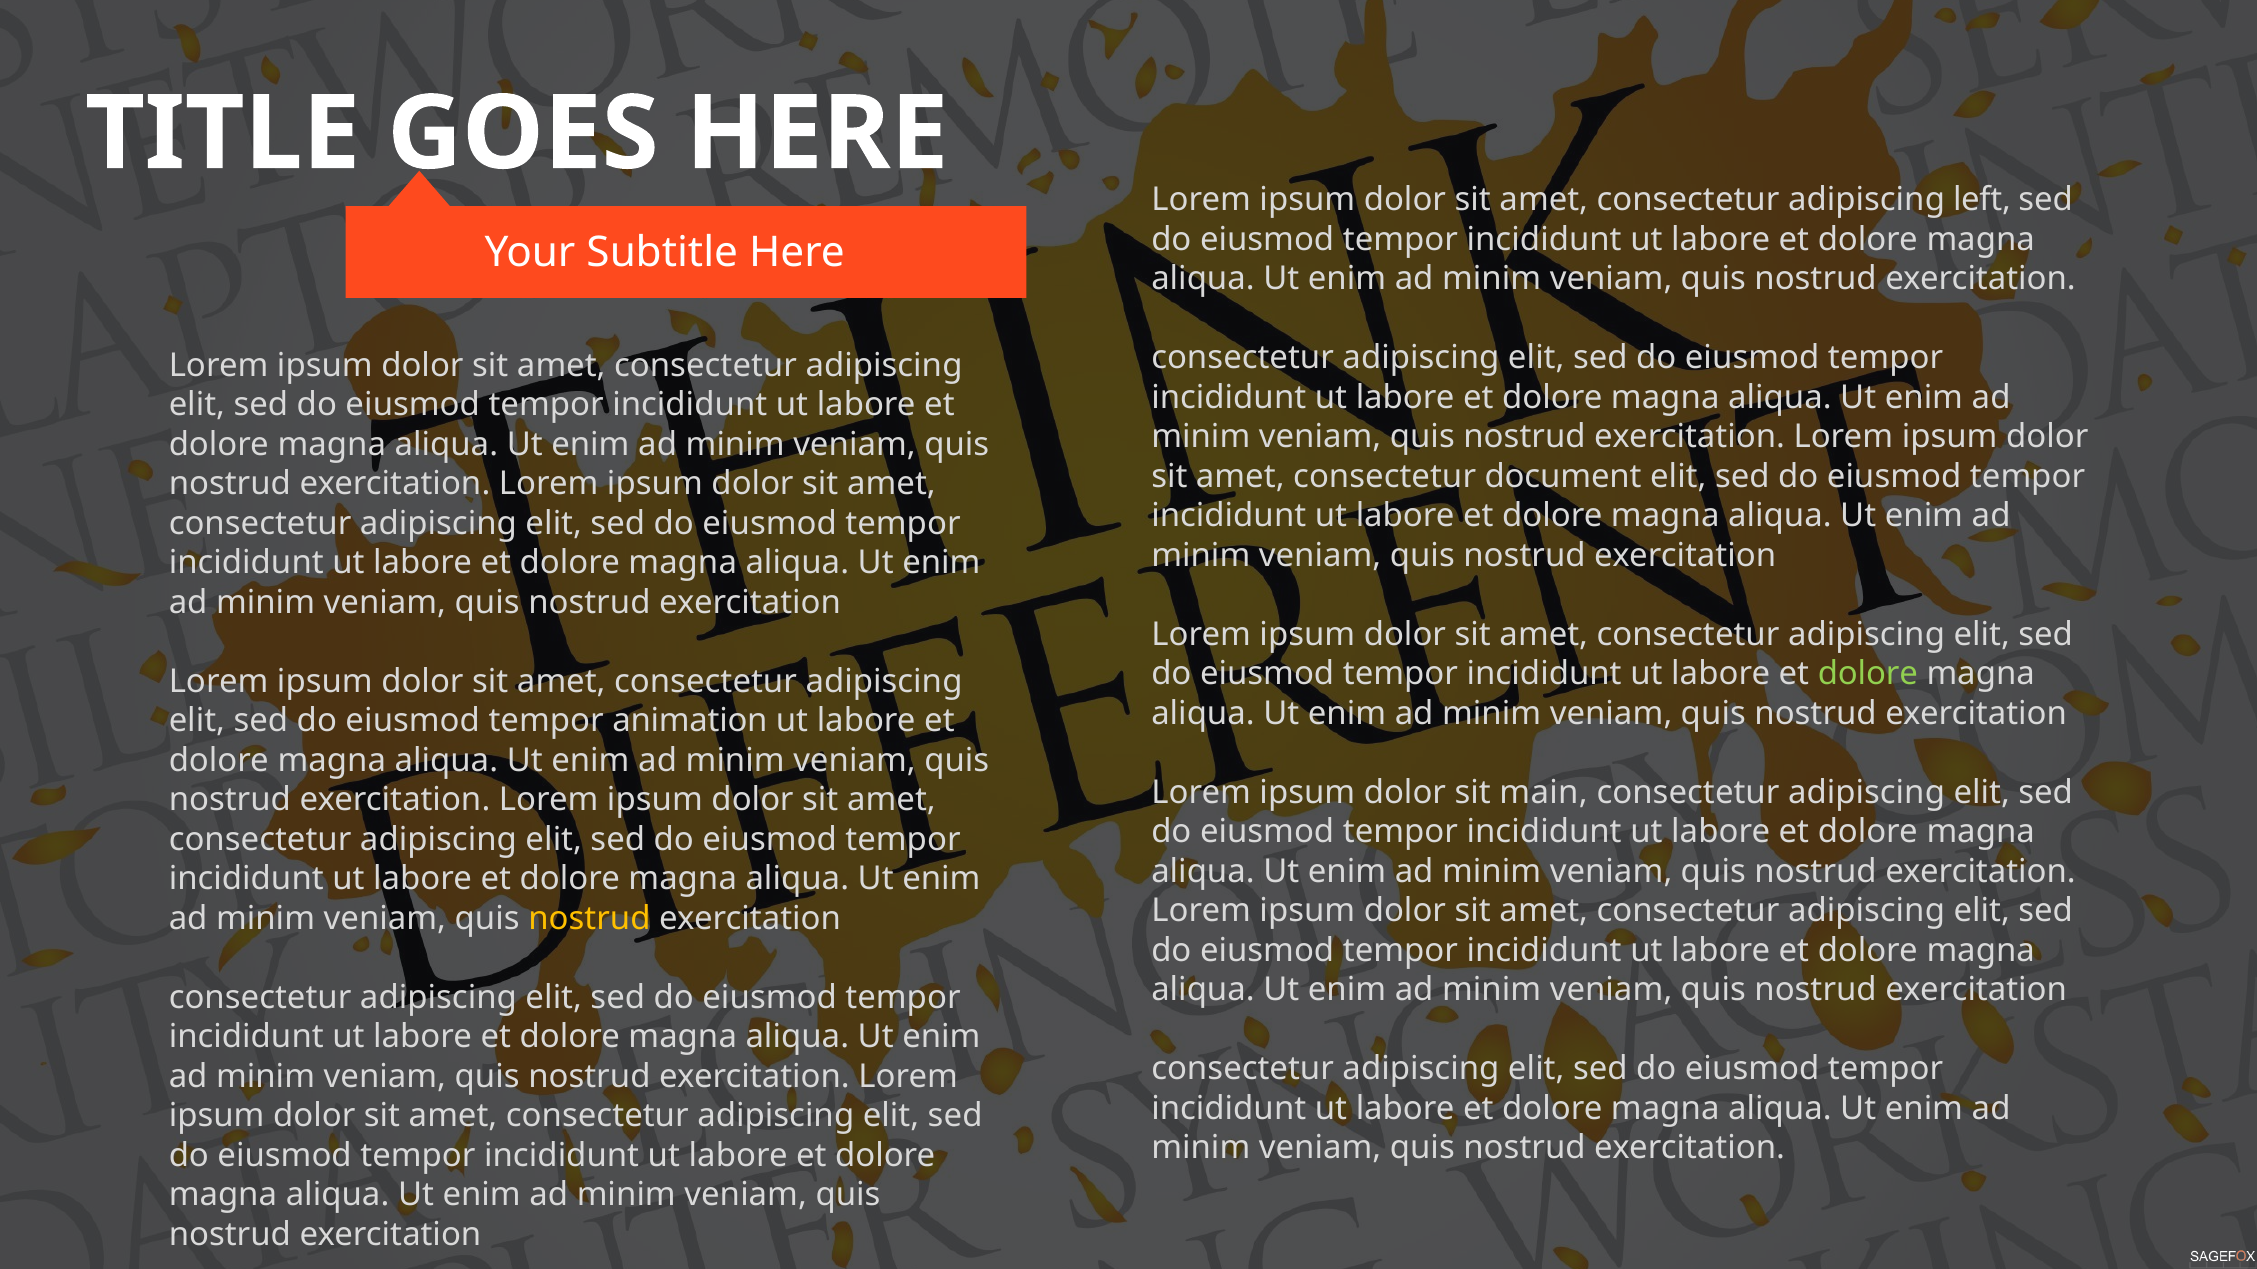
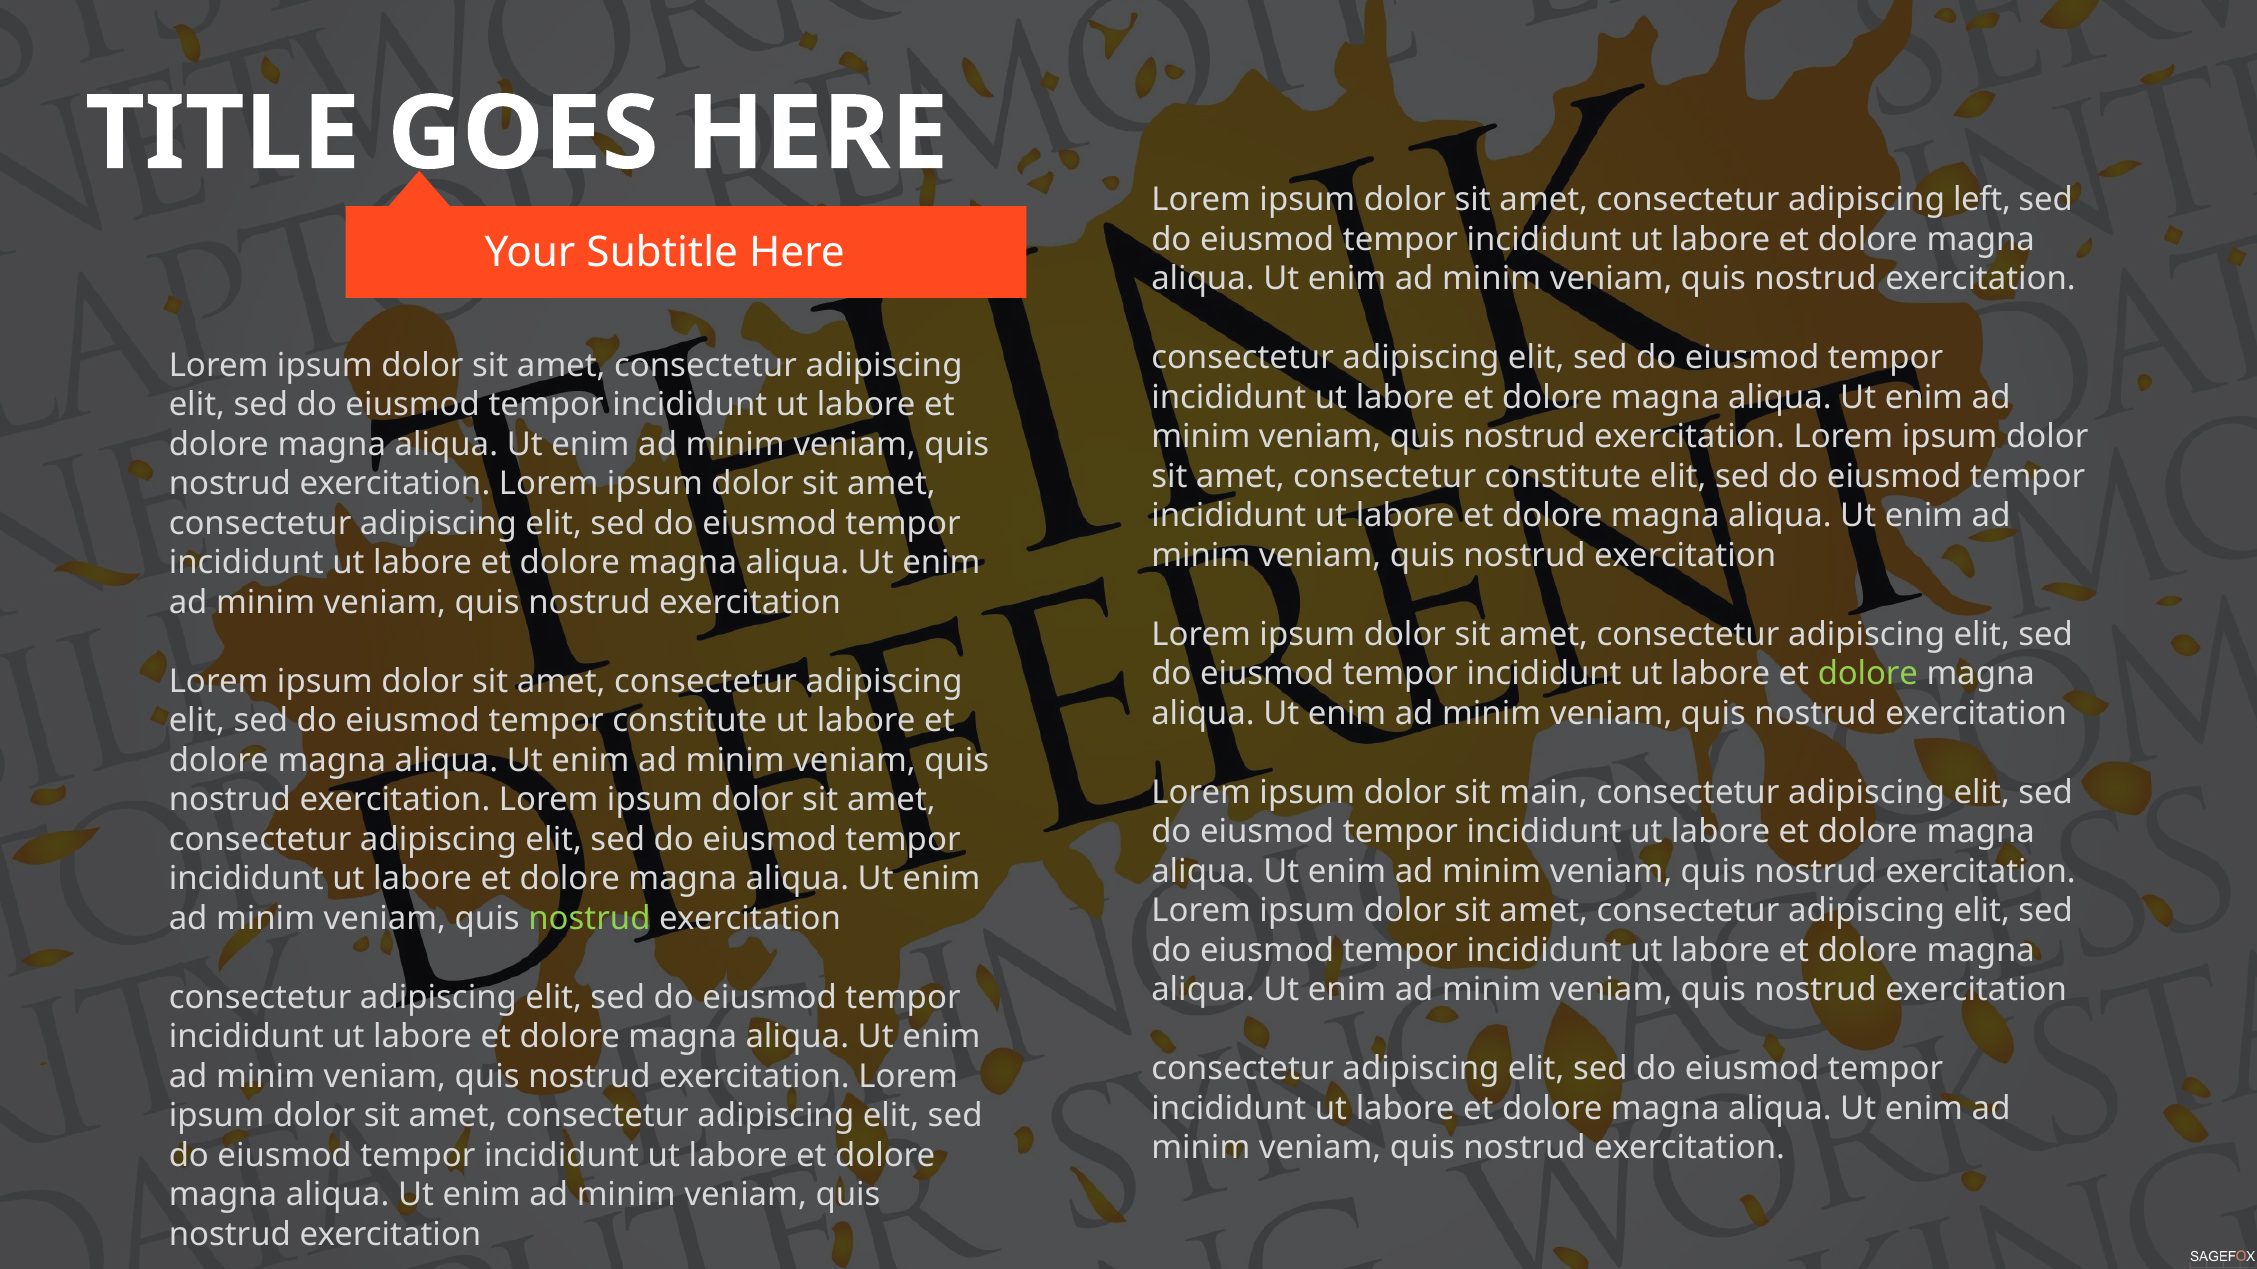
consectetur document: document -> constitute
tempor animation: animation -> constitute
nostrud at (589, 919) colour: yellow -> light green
